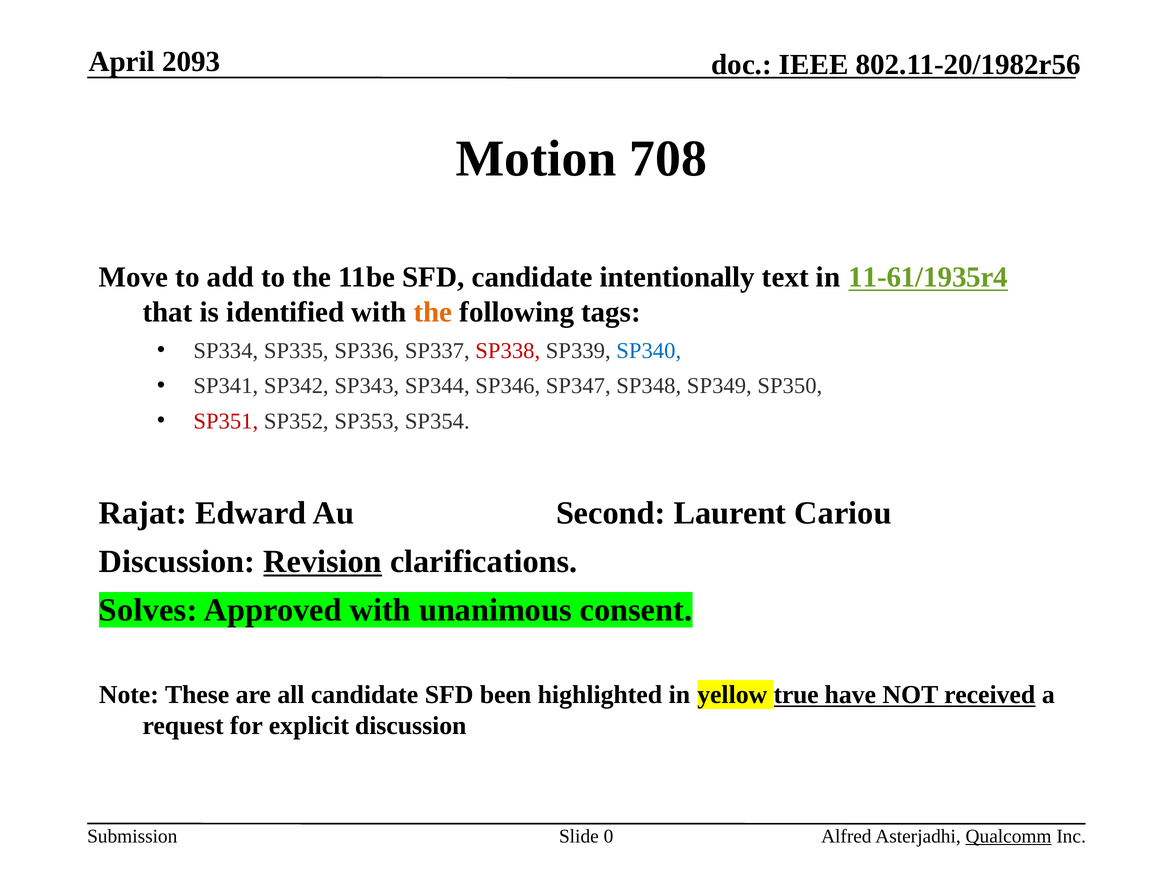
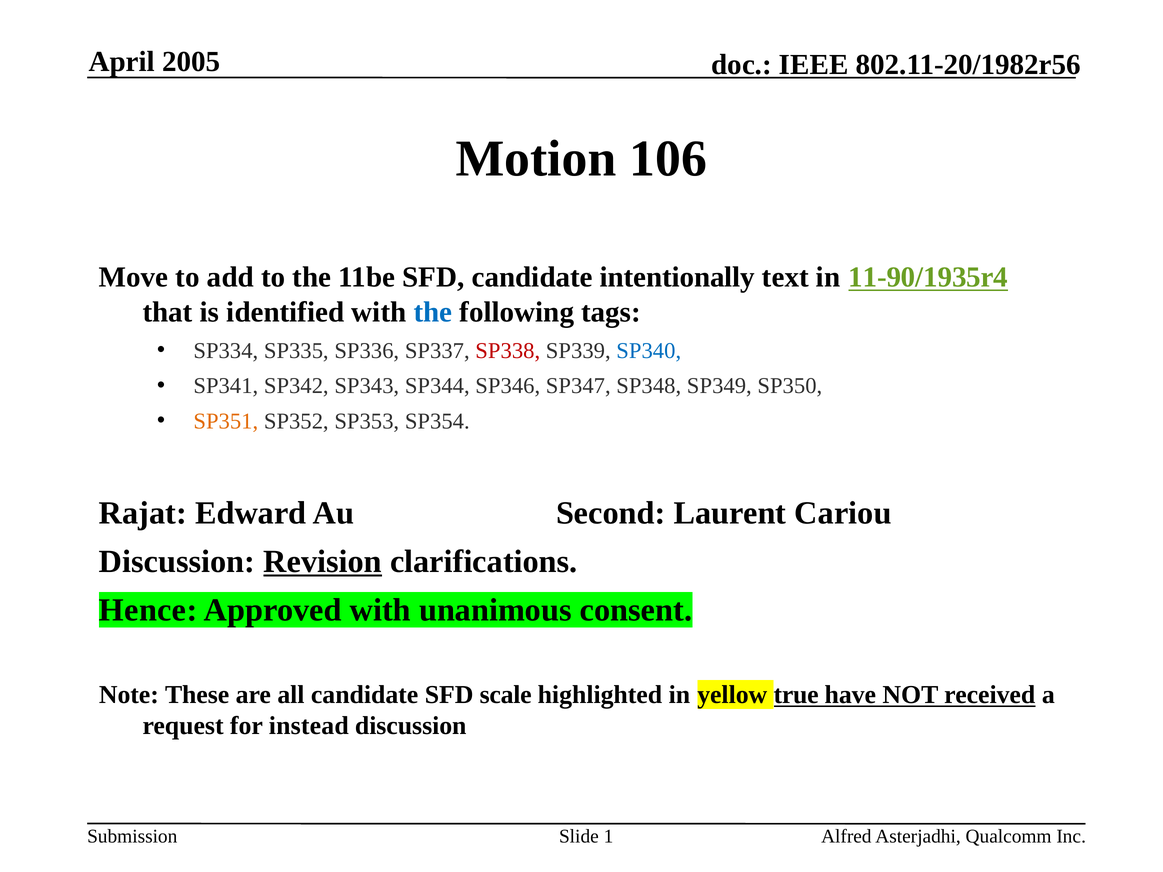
2093: 2093 -> 2005
708: 708 -> 106
11-61/1935r4: 11-61/1935r4 -> 11-90/1935r4
the at (433, 312) colour: orange -> blue
SP351 colour: red -> orange
Solves: Solves -> Hence
been: been -> scale
explicit: explicit -> instead
0: 0 -> 1
Qualcomm underline: present -> none
